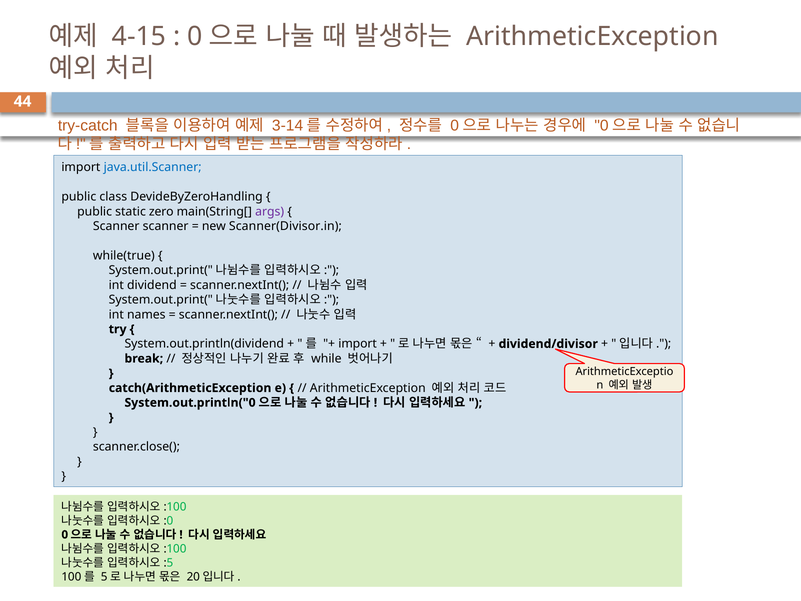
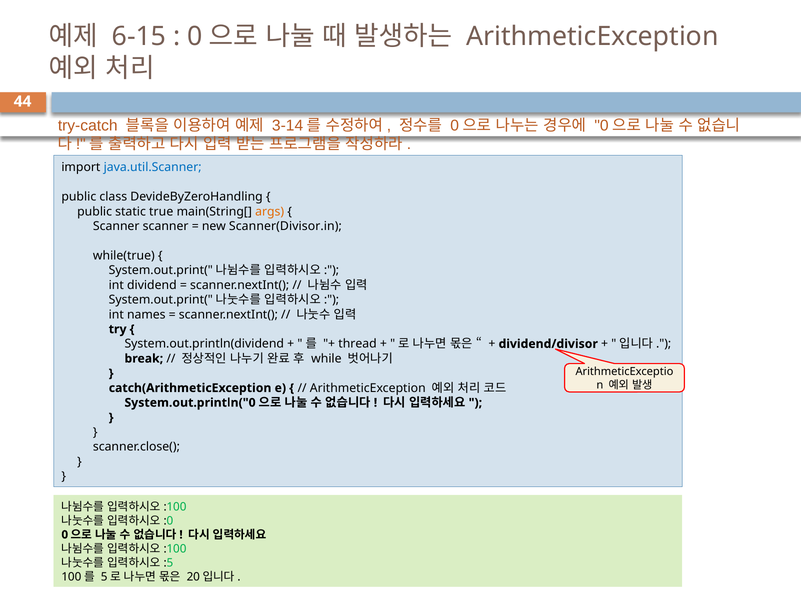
4-15: 4-15 -> 6-15
zero: zero -> true
args colour: purple -> orange
import at (358, 344): import -> thread
